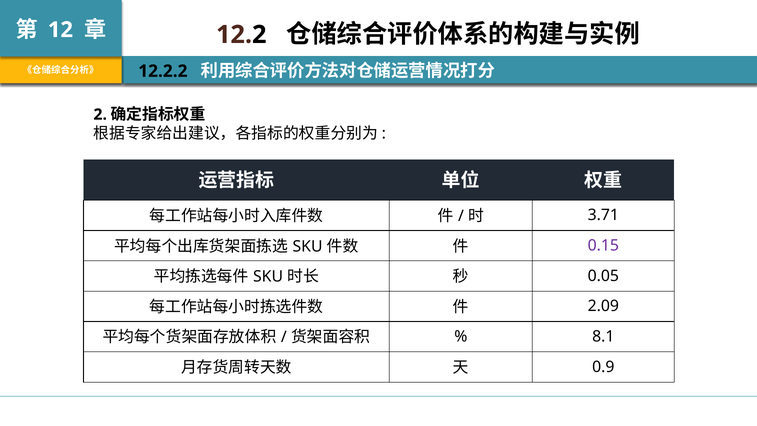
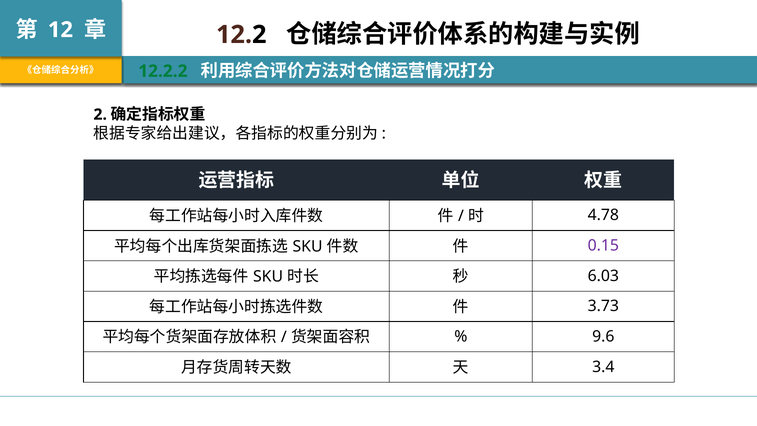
12.2.2 colour: black -> green
3.71: 3.71 -> 4.78
0.05: 0.05 -> 6.03
2.09: 2.09 -> 3.73
8.1: 8.1 -> 9.6
0.9: 0.9 -> 3.4
